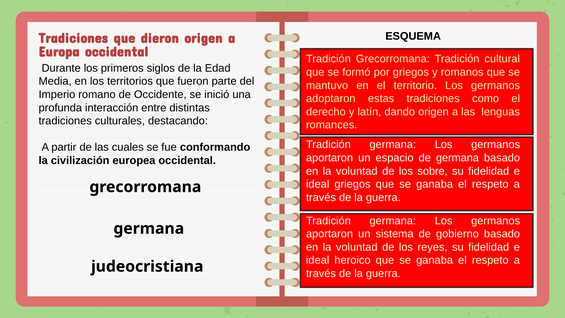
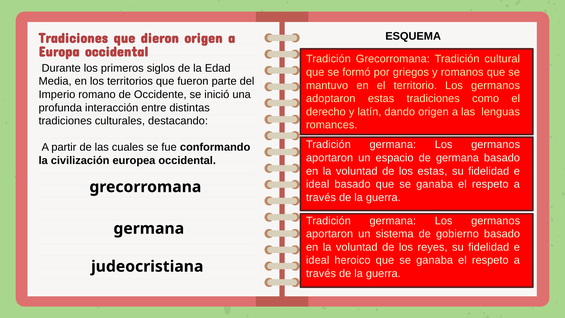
los sobre: sobre -> estas
ideal griegos: griegos -> basado
